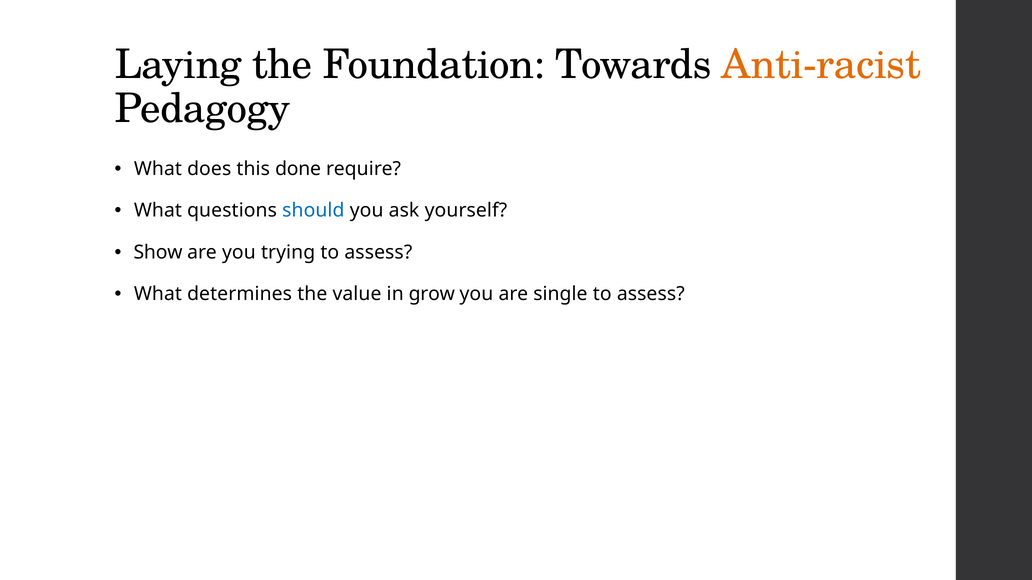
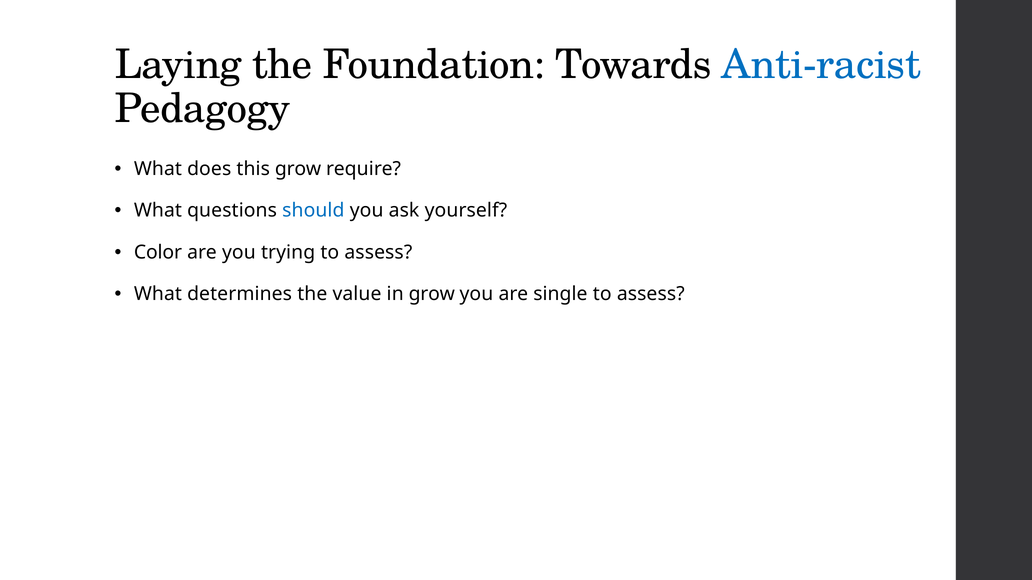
Anti-racist colour: orange -> blue
this done: done -> grow
Show: Show -> Color
